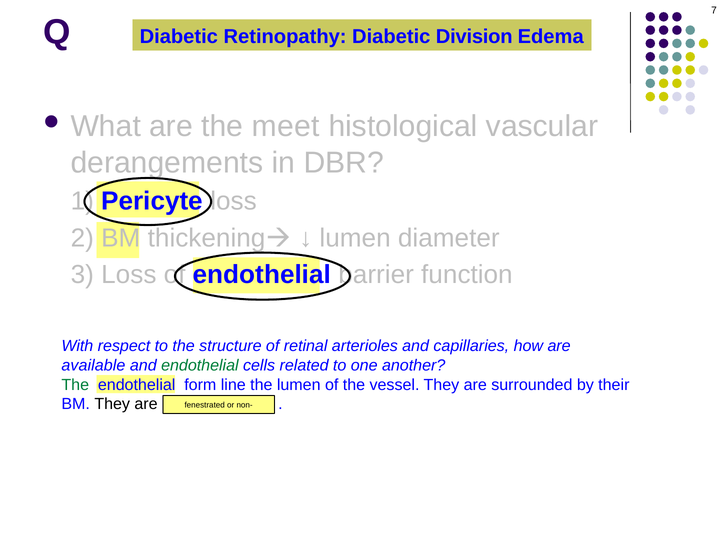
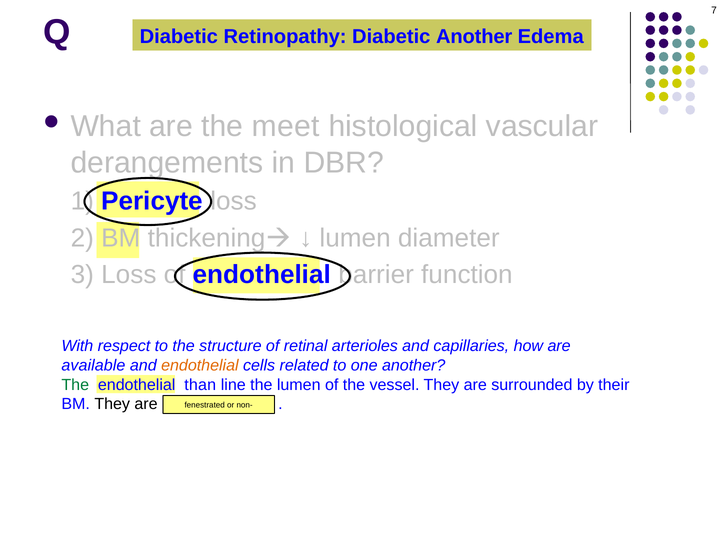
Diabetic Division: Division -> Another
endothelial at (200, 365) colour: green -> orange
form: form -> than
